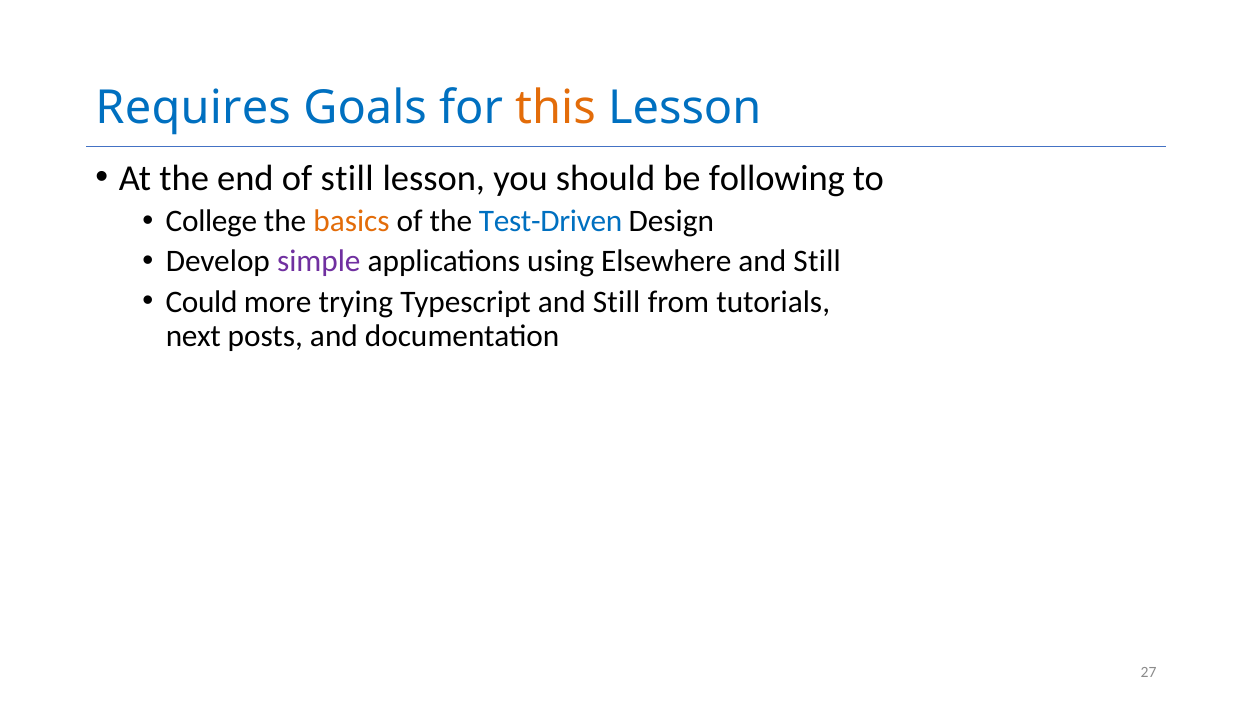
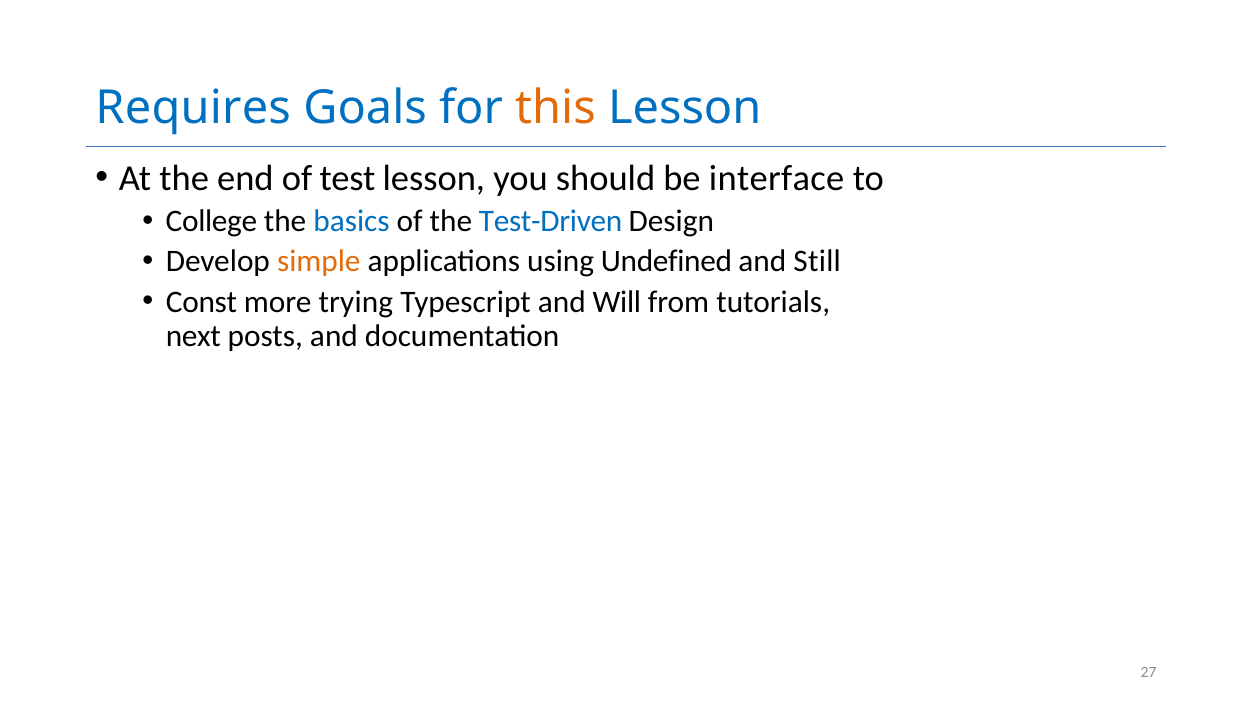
of still: still -> test
following: following -> interface
basics colour: orange -> blue
simple colour: purple -> orange
Elsewhere: Elsewhere -> Undefined
Could: Could -> Const
Typescript and Still: Still -> Will
